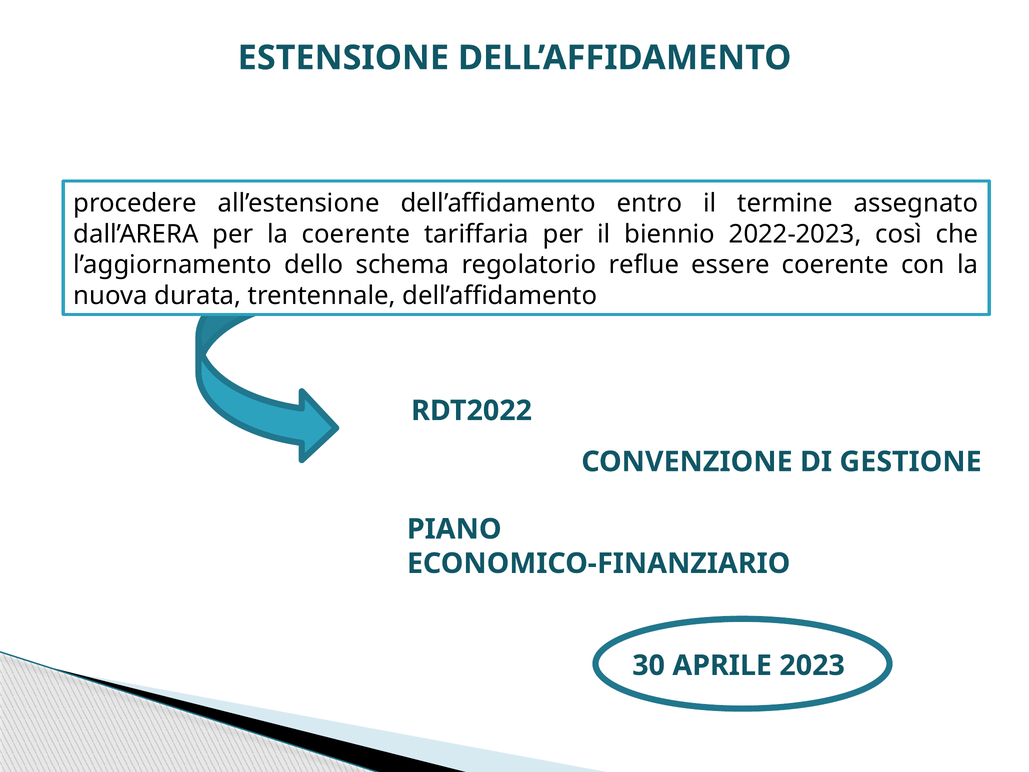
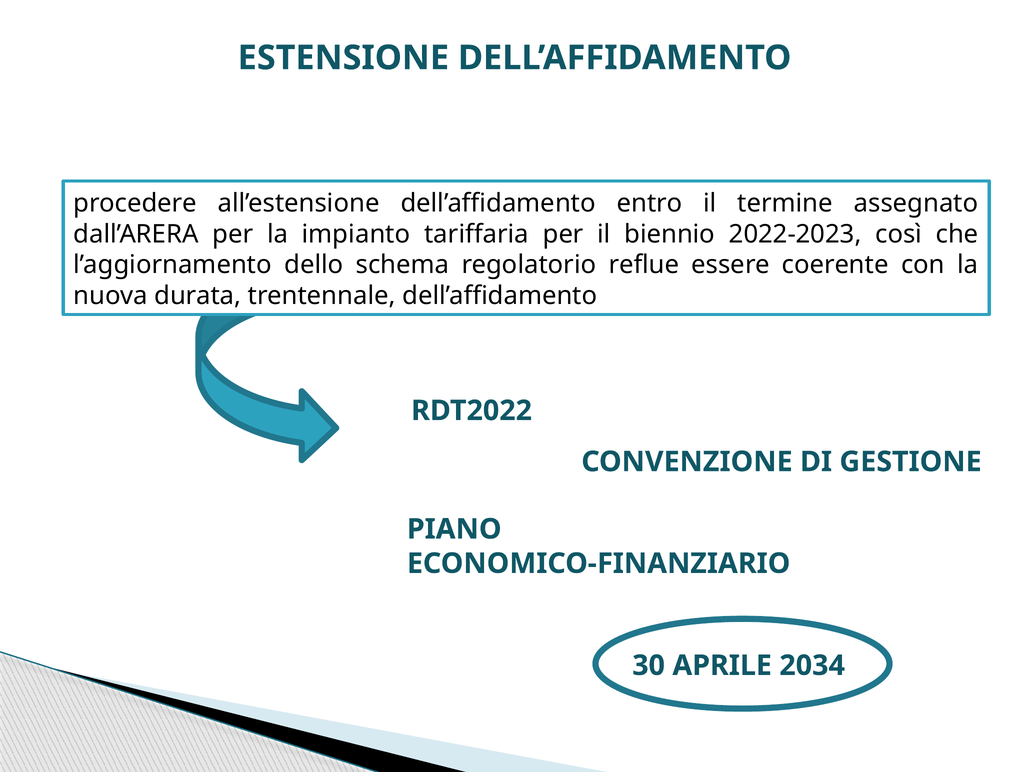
la coerente: coerente -> impianto
2023: 2023 -> 2034
